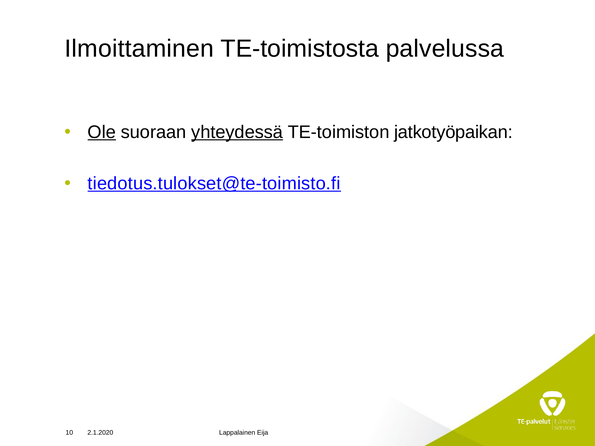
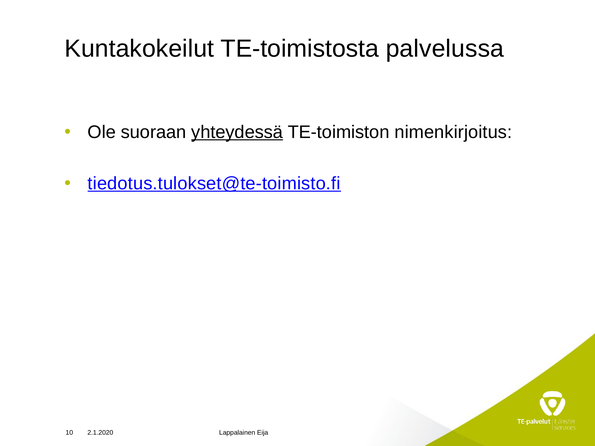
Ilmoittaminen: Ilmoittaminen -> Kuntakokeilut
Ole underline: present -> none
jatkotyöpaikan: jatkotyöpaikan -> nimenkirjoitus
